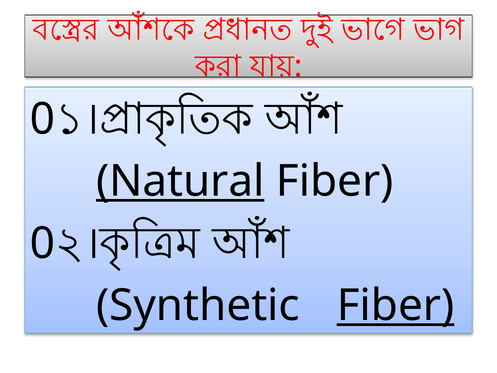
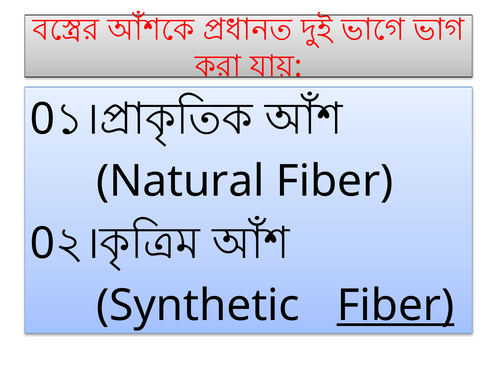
Natural underline: present -> none
